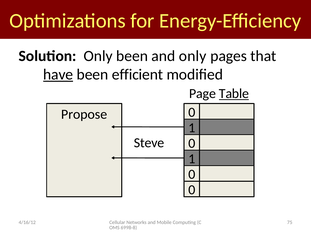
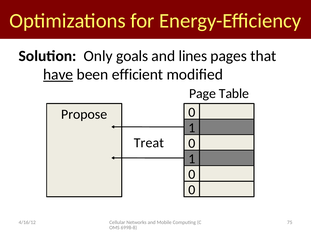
Only been: been -> goals
and only: only -> lines
Table underline: present -> none
Steve: Steve -> Treat
